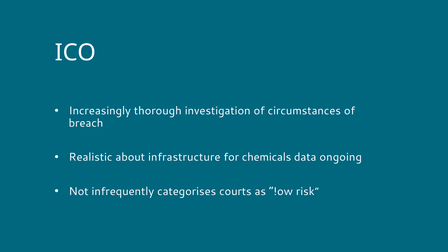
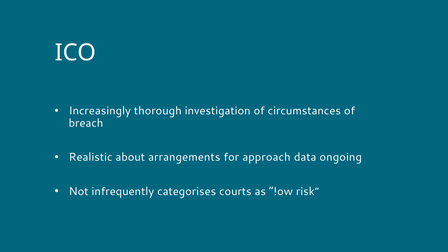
infrastructure: infrastructure -> arrangements
chemicals: chemicals -> approach
